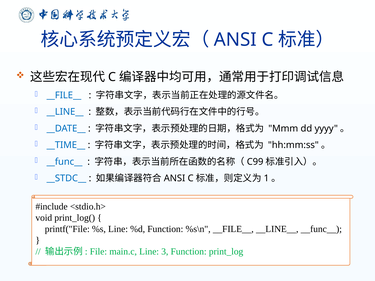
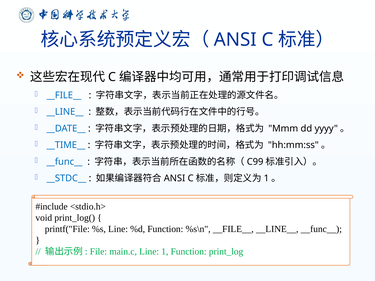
3: 3 -> 1
